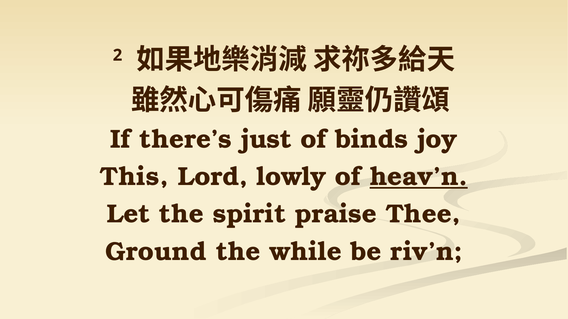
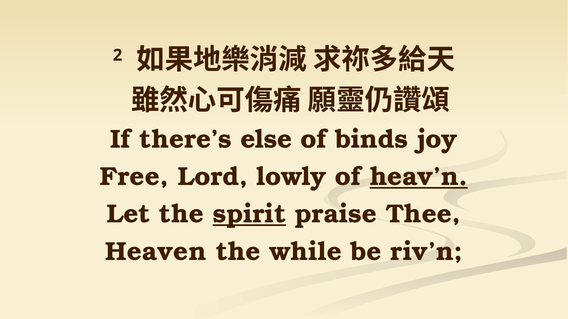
just: just -> else
This: This -> Free
spirit underline: none -> present
Ground: Ground -> Heaven
